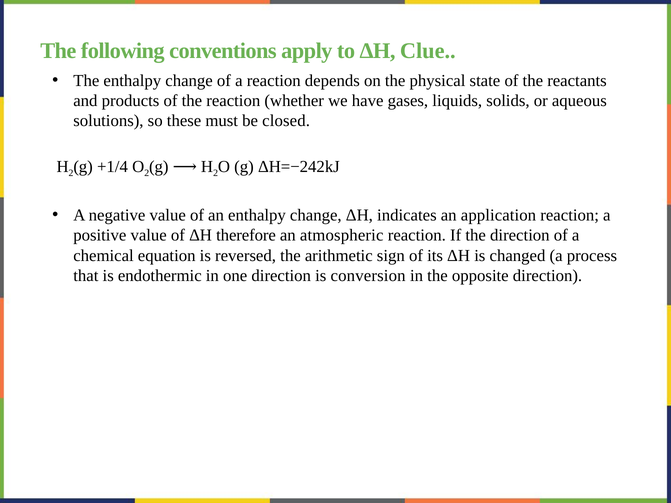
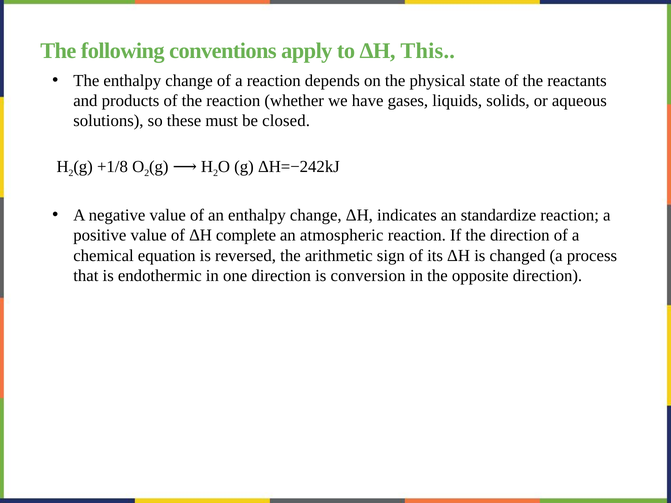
Clue: Clue -> This
+1/4: +1/4 -> +1/8
application: application -> standardize
therefore: therefore -> complete
